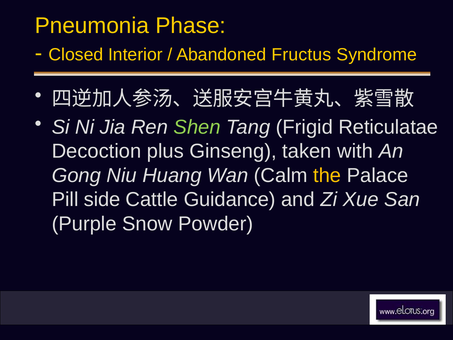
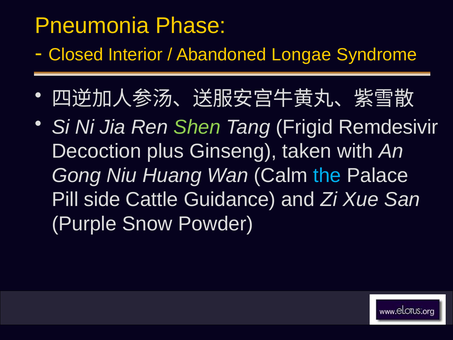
Fructus: Fructus -> Longae
Reticulatae: Reticulatae -> Remdesivir
the colour: yellow -> light blue
